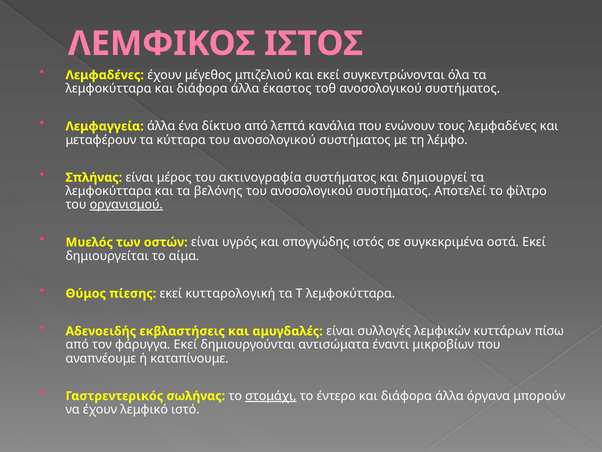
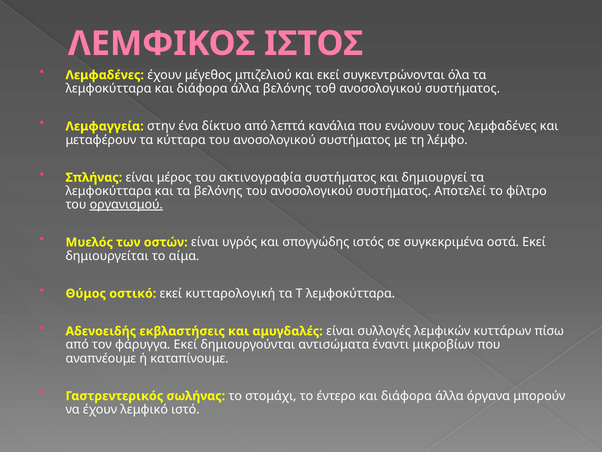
άλλα έκαστος: έκαστος -> βελόνης
Λεμφαγγεία άλλα: άλλα -> στην
πίεσης: πίεσης -> οστικό
στομάχι underline: present -> none
